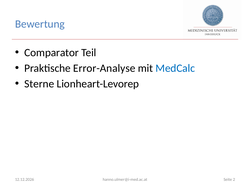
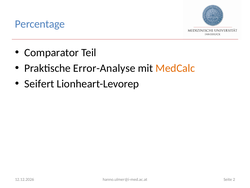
Bewertung: Bewertung -> Percentage
MedCalc colour: blue -> orange
Sterne: Sterne -> Seifert
